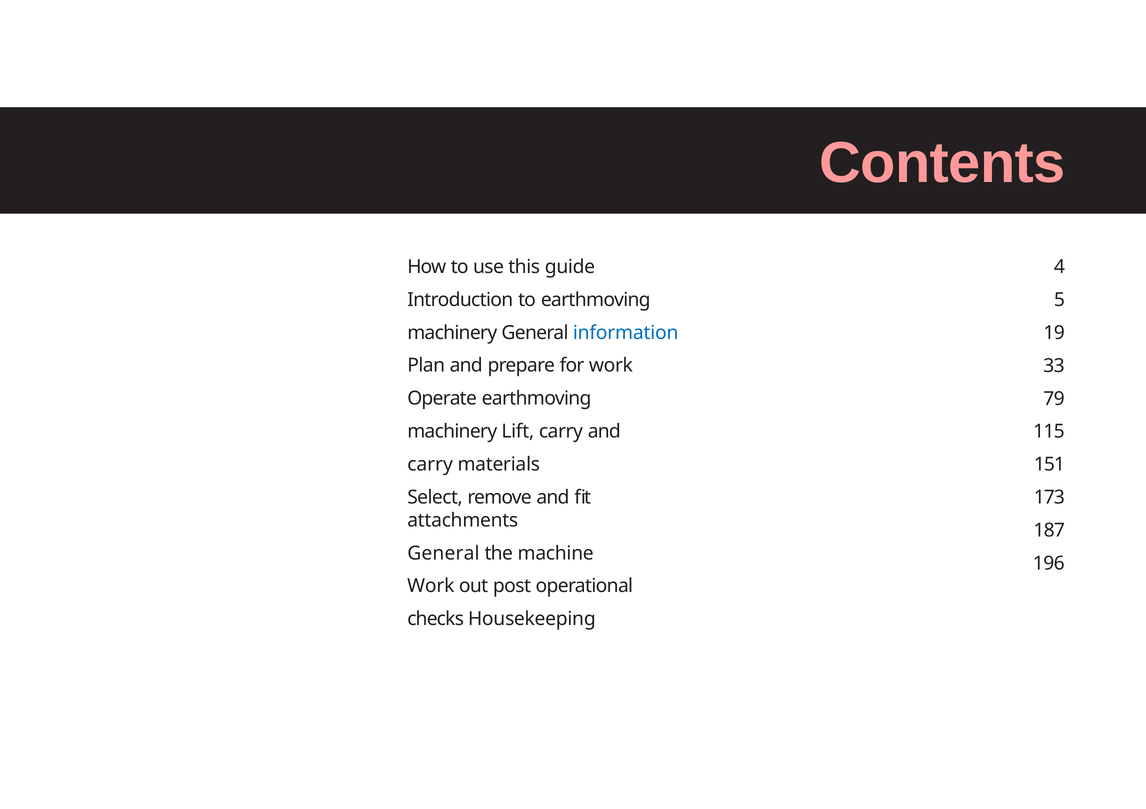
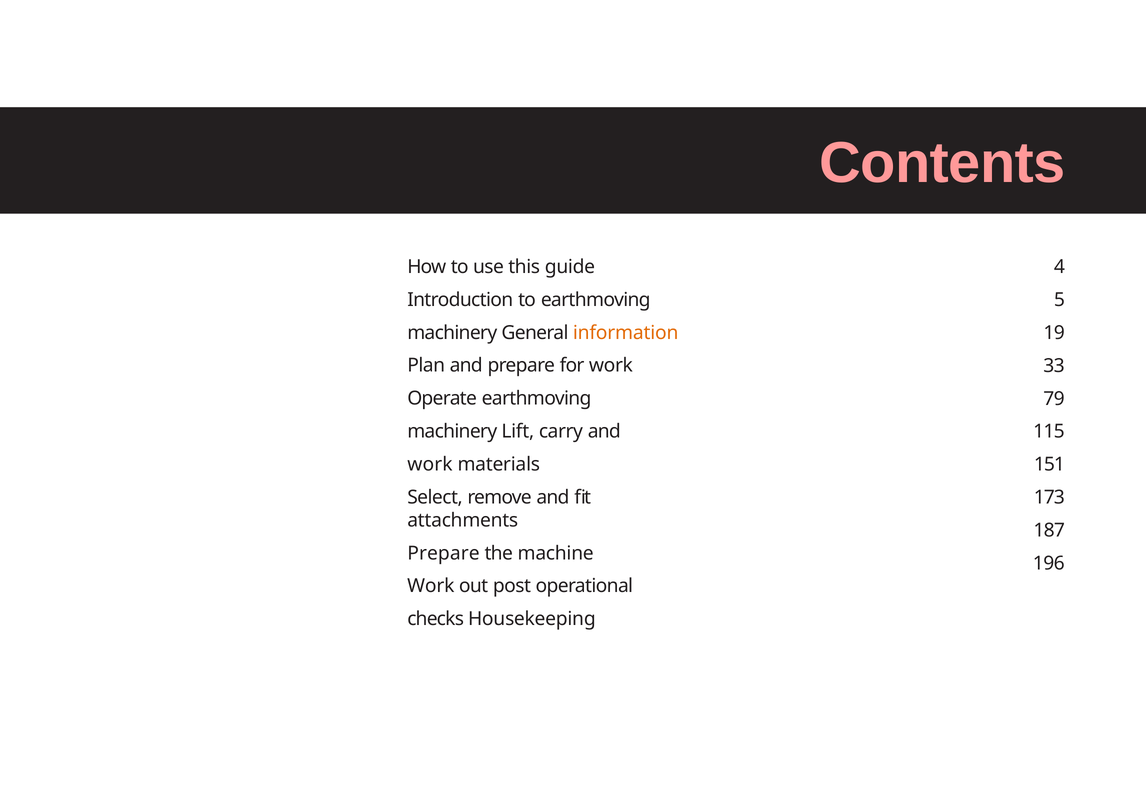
information colour: blue -> orange
carry at (430, 464): carry -> work
General at (443, 553): General -> Prepare
